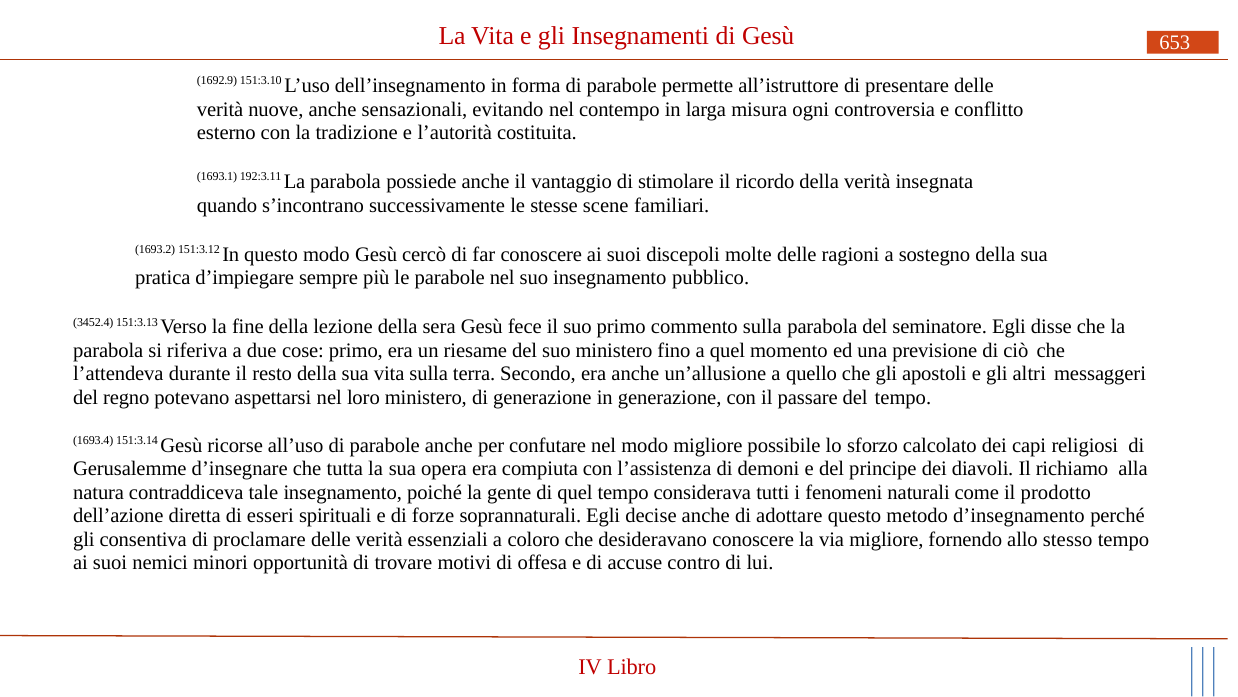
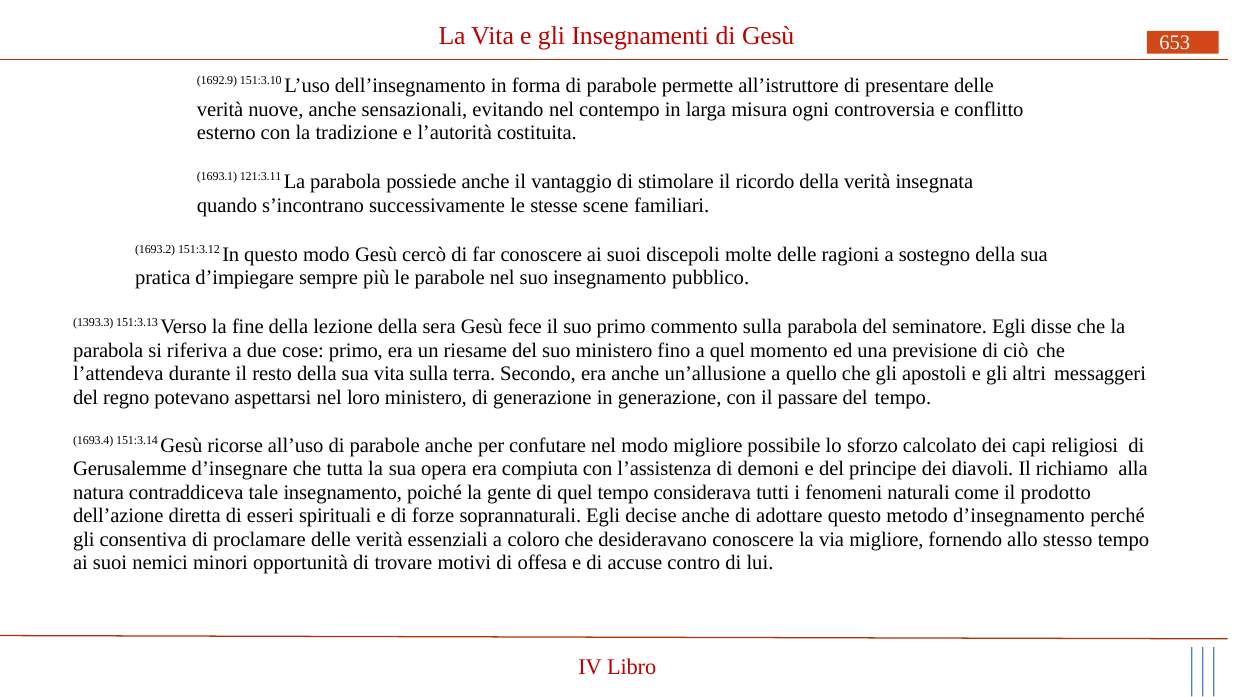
192:3.11: 192:3.11 -> 121:3.11
3452.4: 3452.4 -> 1393.3
